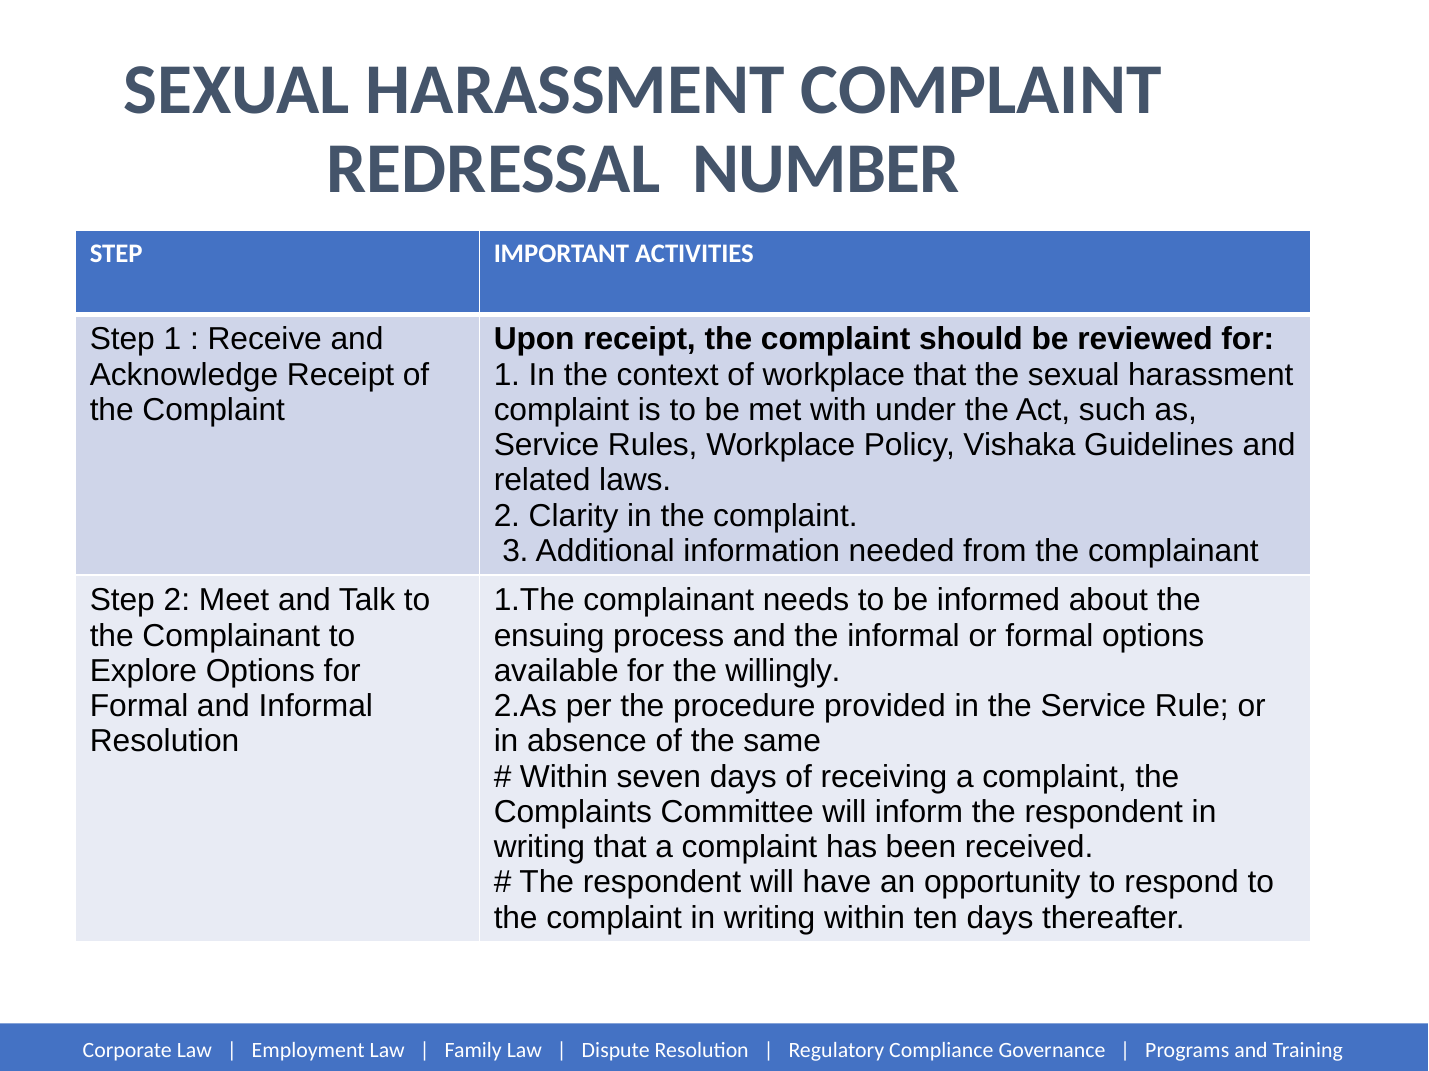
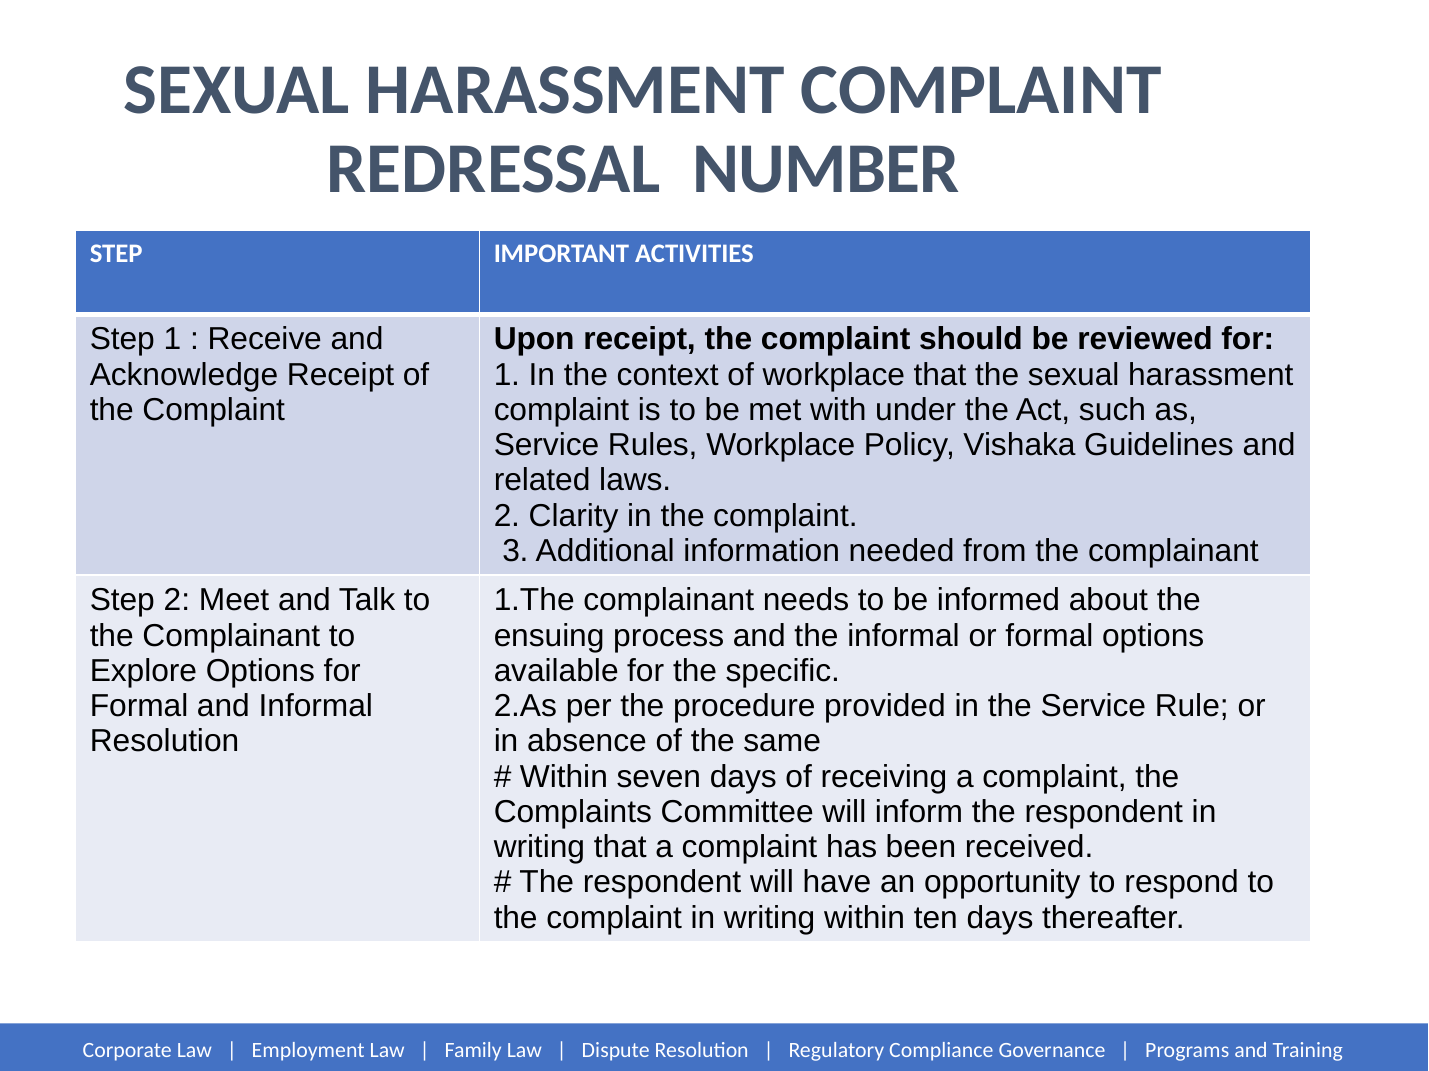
willingly: willingly -> specific
